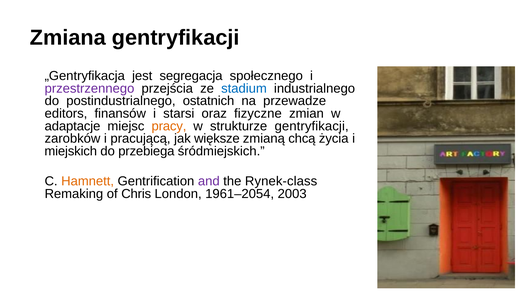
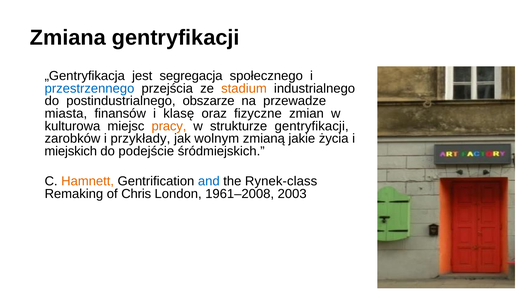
przestrzennego colour: purple -> blue
stadium colour: blue -> orange
ostatnich: ostatnich -> obszarze
editors: editors -> miasta
starsi: starsi -> klasę
adaptacje: adaptacje -> kulturowa
pracującą: pracującą -> przykłady
większe: większe -> wolnym
chcą: chcą -> jakie
przebiega: przebiega -> podejście
and colour: purple -> blue
1961–2054: 1961–2054 -> 1961–2008
